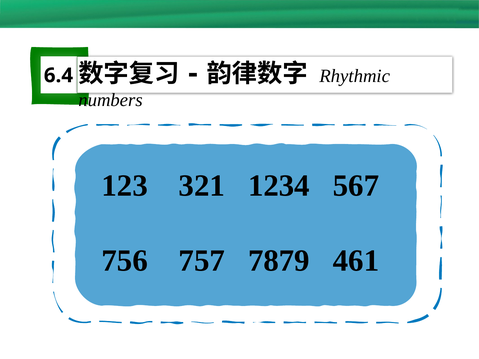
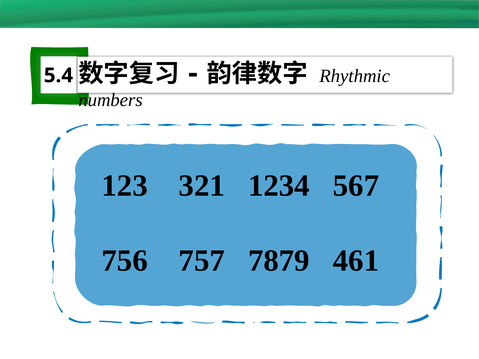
6.4: 6.4 -> 5.4
